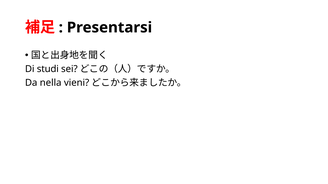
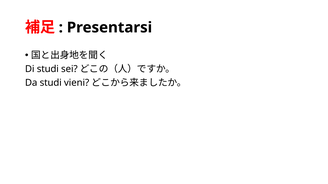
Da nella: nella -> studi
